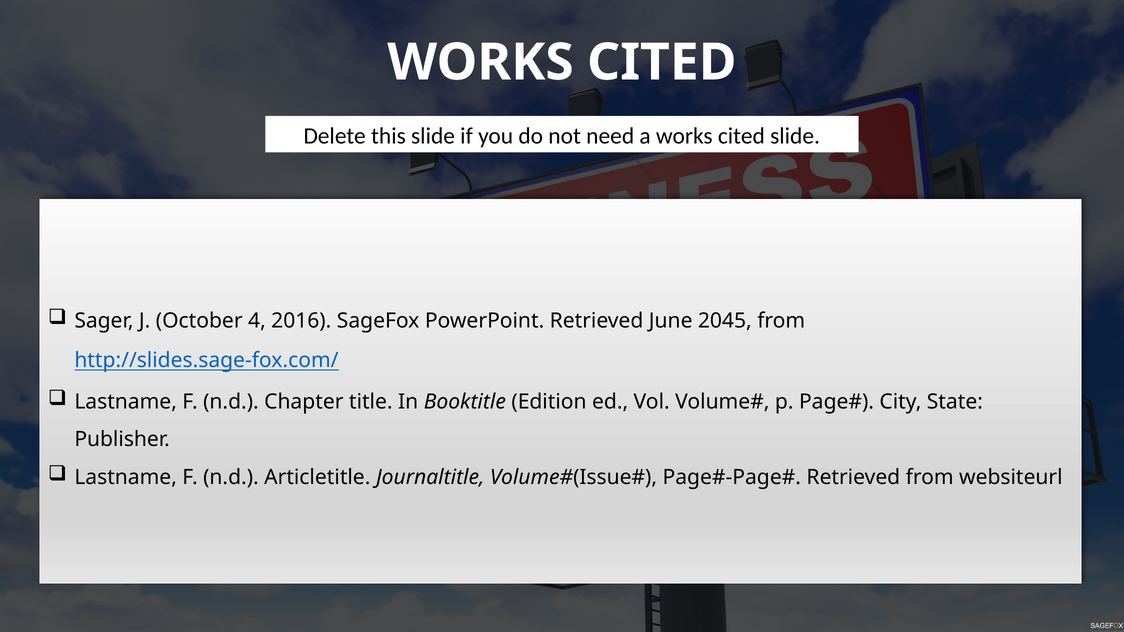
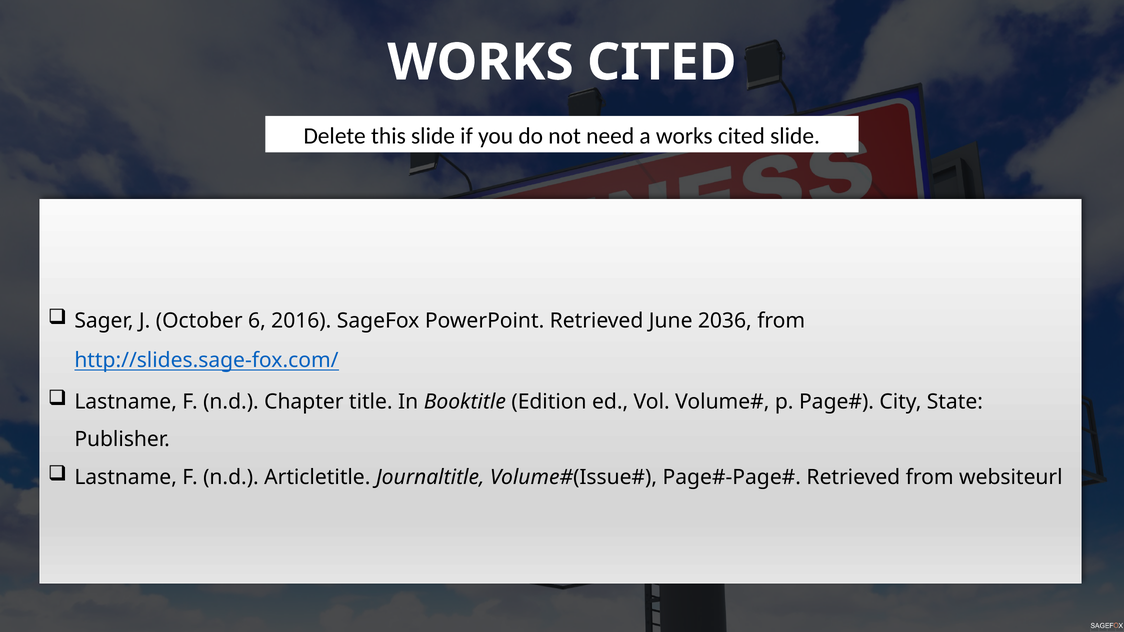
4: 4 -> 6
2045: 2045 -> 2036
